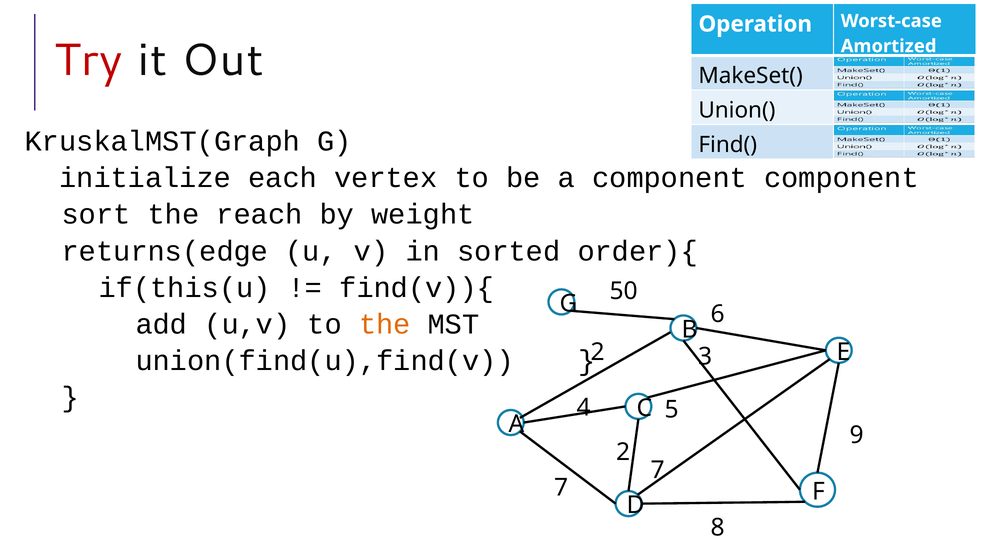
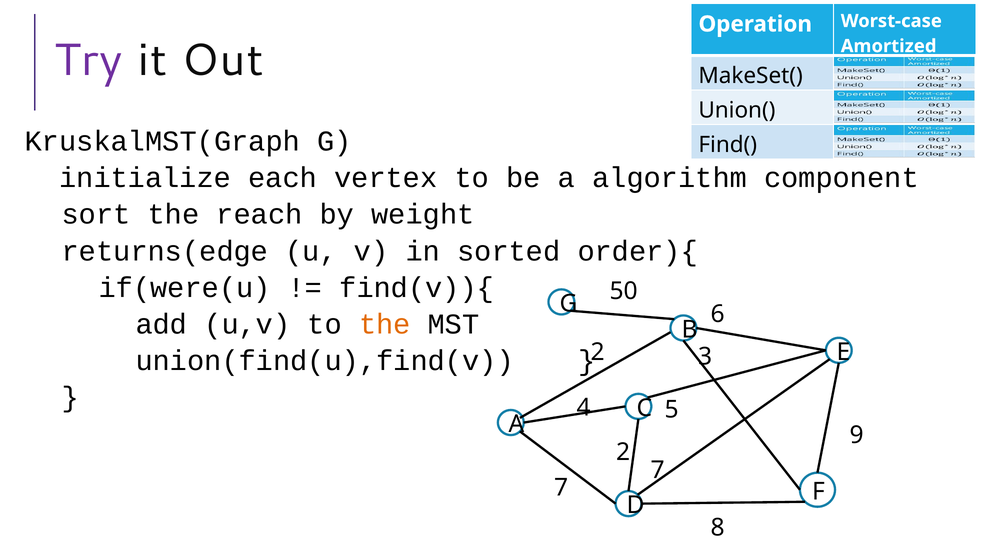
Try colour: red -> purple
a component: component -> algorithm
if(this(u: if(this(u -> if(were(u
